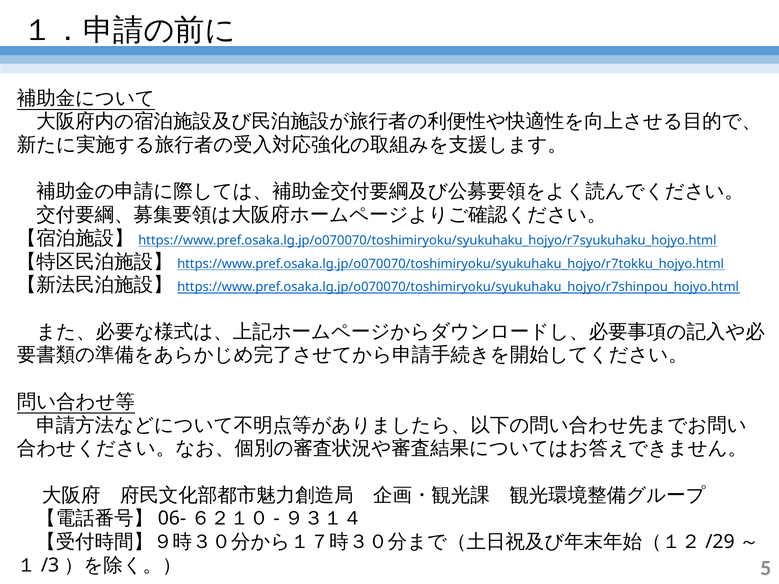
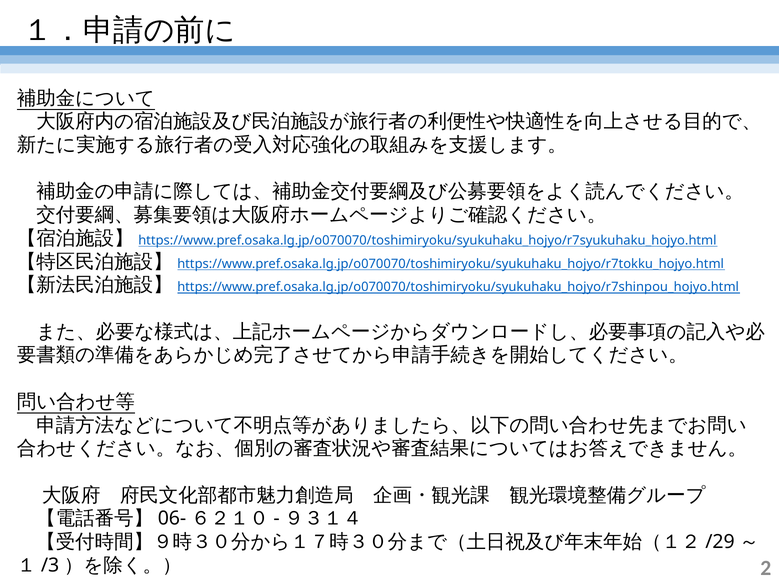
5: 5 -> 2
